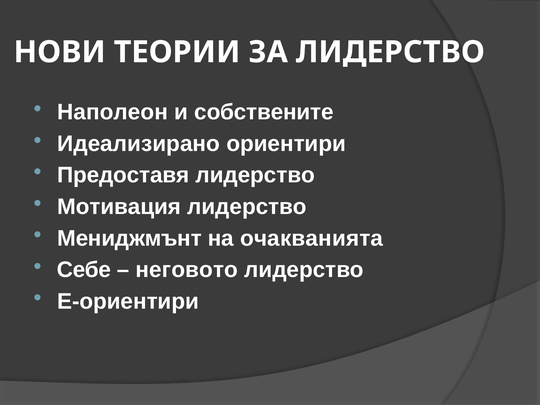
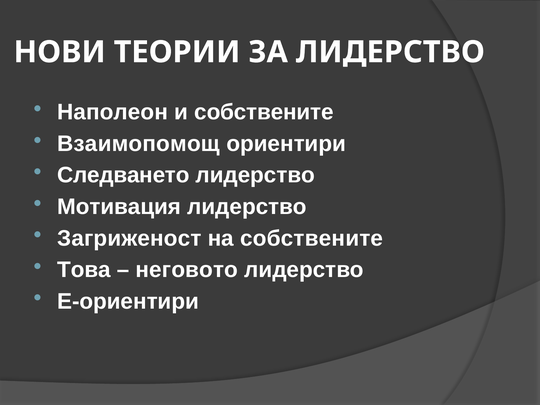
Идеализирано: Идеализирано -> Взаимопомощ
Предоставя: Предоставя -> Следването
Мениджмънт: Мениджмънт -> Загриженост
на очакванията: очакванията -> собствените
Себе: Себе -> Това
